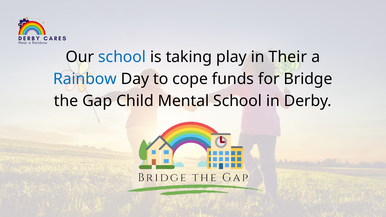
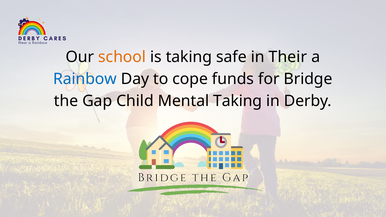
school at (122, 57) colour: blue -> orange
play: play -> safe
Mental School: School -> Taking
